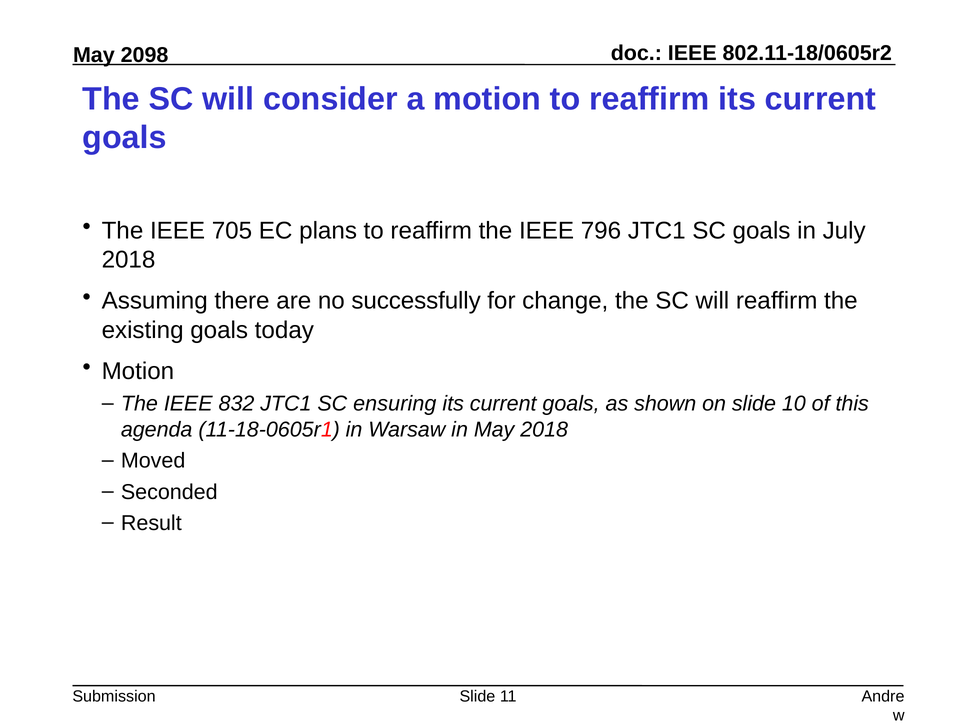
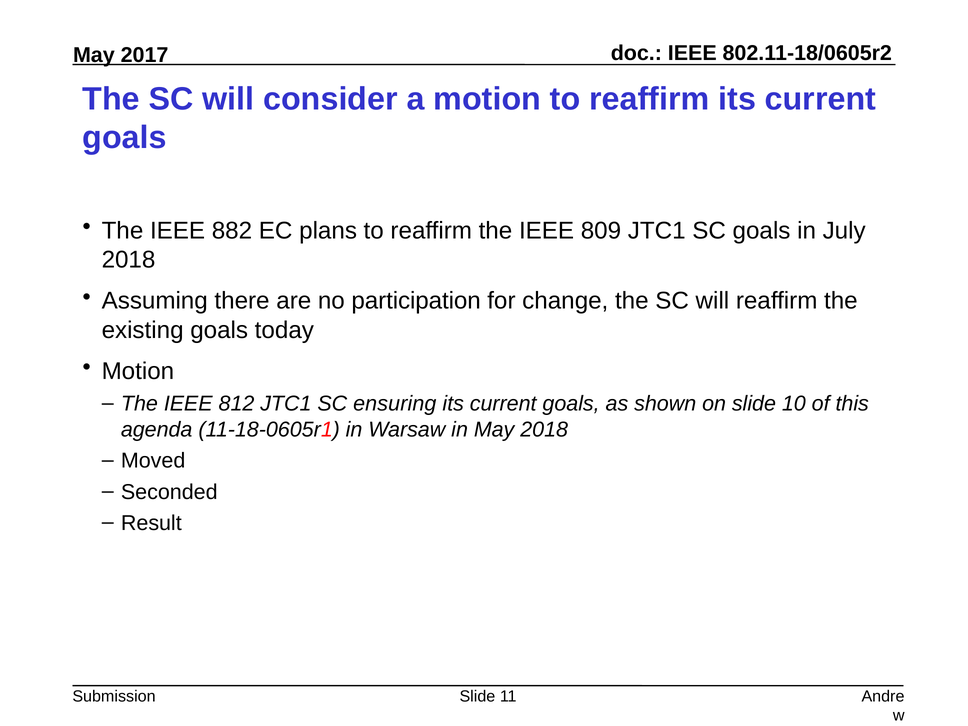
2098: 2098 -> 2017
705: 705 -> 882
796: 796 -> 809
successfully: successfully -> participation
832: 832 -> 812
